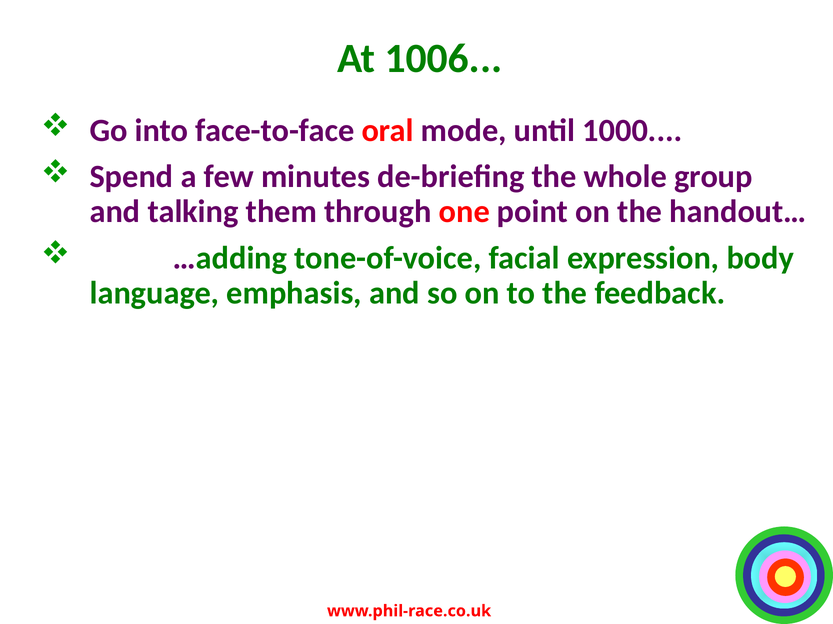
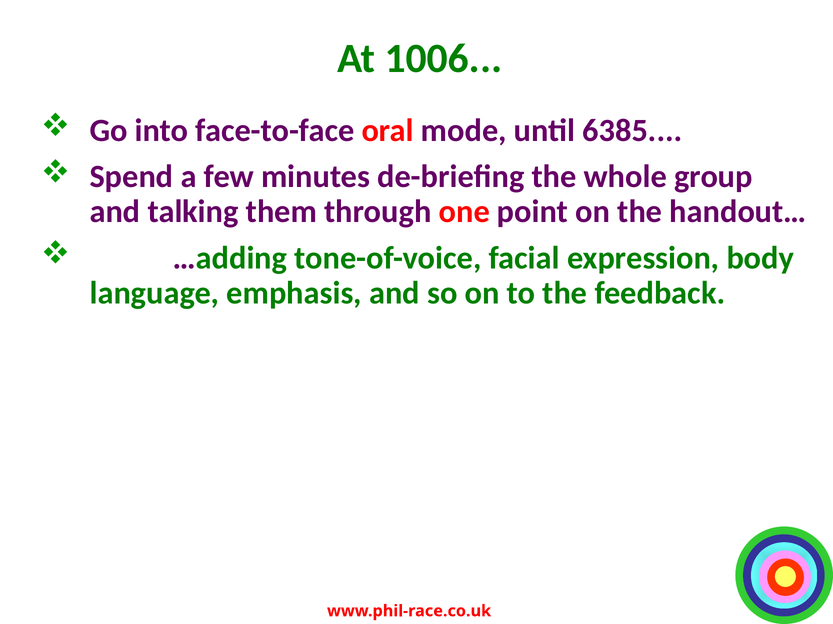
1000: 1000 -> 6385
